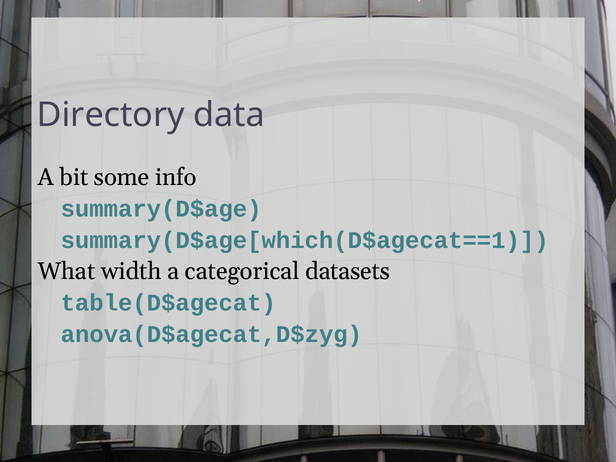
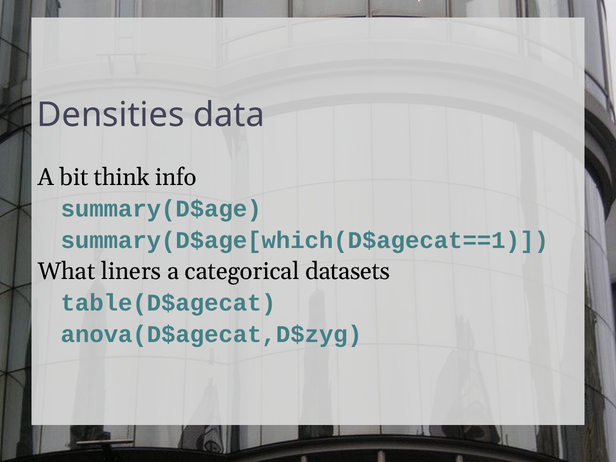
Directory: Directory -> Densities
some: some -> think
width: width -> liners
